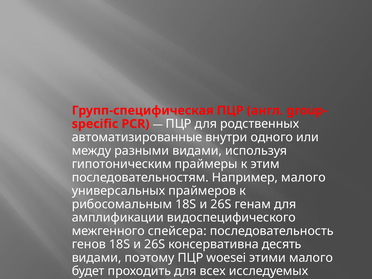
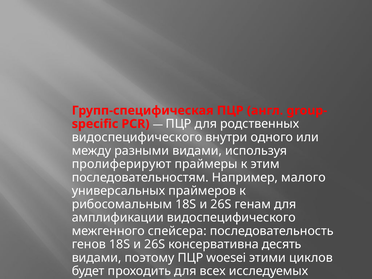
автоматизированные at (137, 137): автоматизированные -> видоспецифического
гипотоническим: гипотоническим -> пролиферируют
этими малого: малого -> циклов
